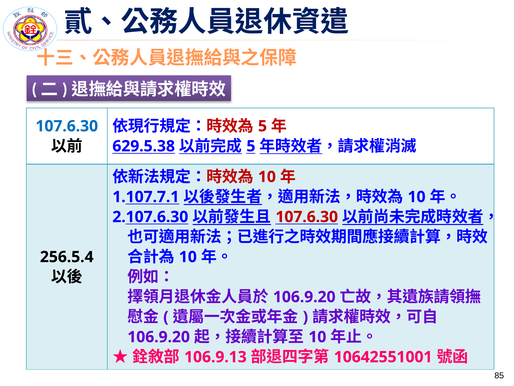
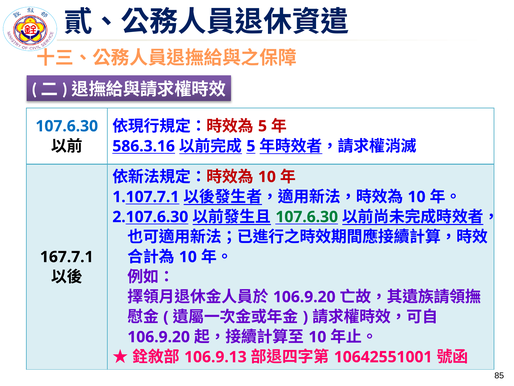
629.5.38: 629.5.38 -> 586.3.16
107.6.30 at (307, 217) colour: red -> green
256.5.4: 256.5.4 -> 167.7.1
